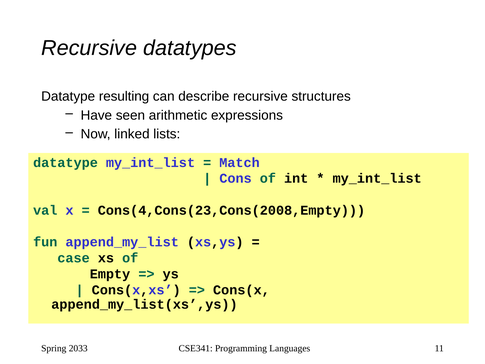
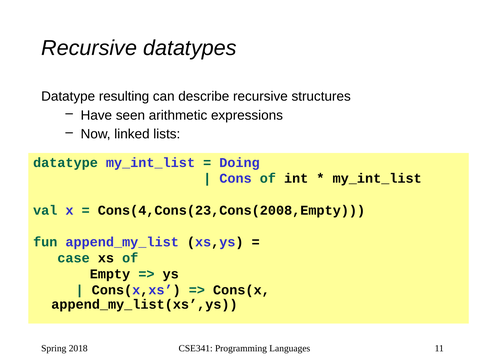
Match: Match -> Doing
2033: 2033 -> 2018
